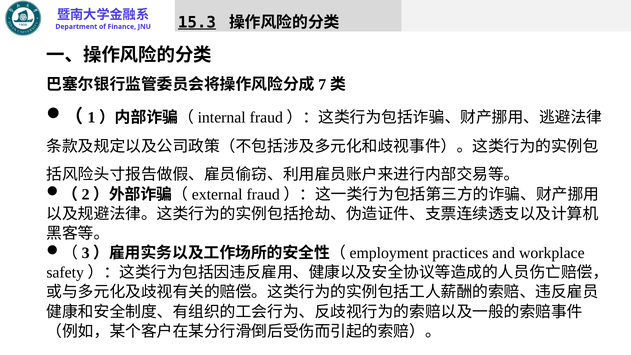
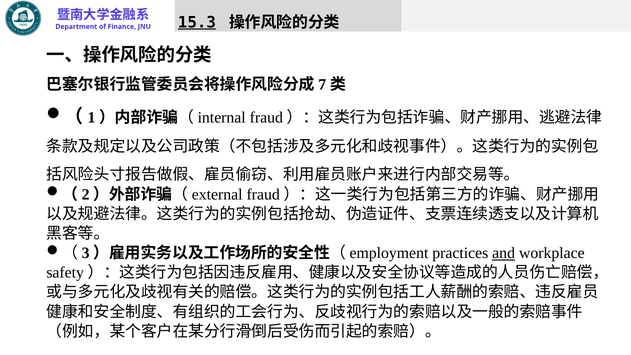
and underline: none -> present
